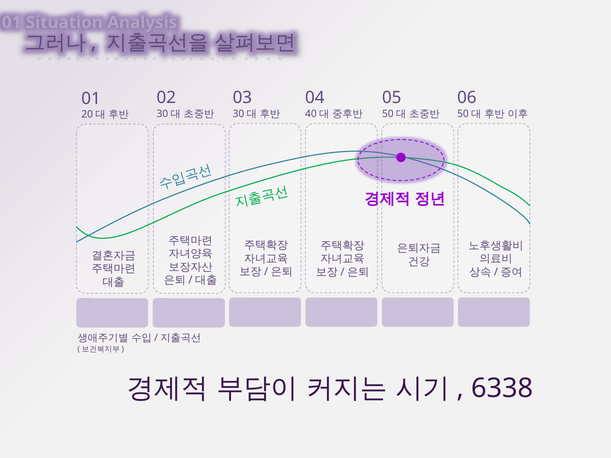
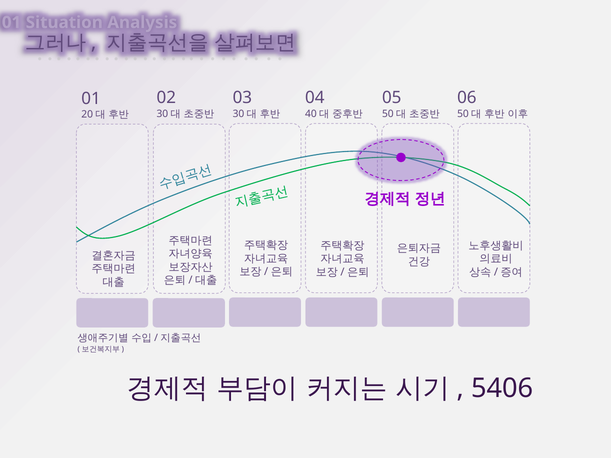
6338: 6338 -> 5406
